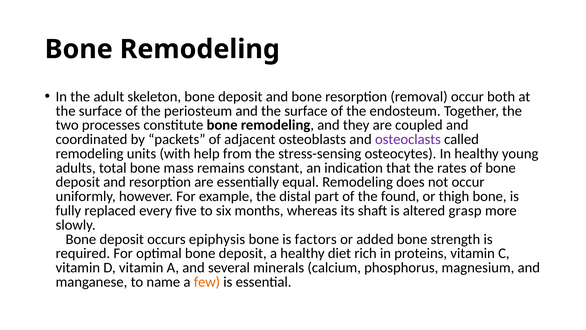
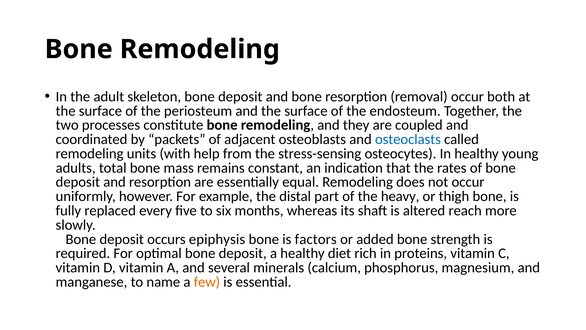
osteoclasts colour: purple -> blue
found: found -> heavy
grasp: grasp -> reach
